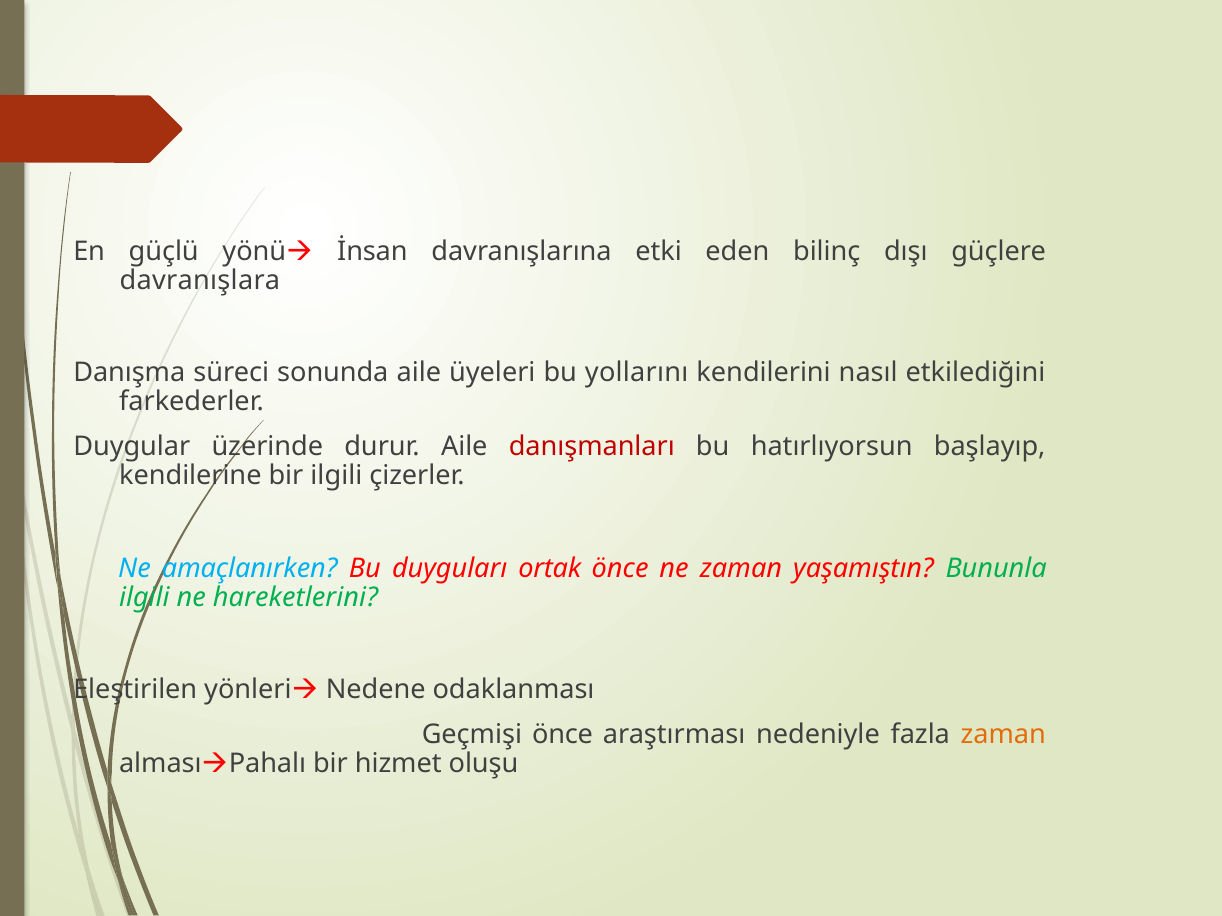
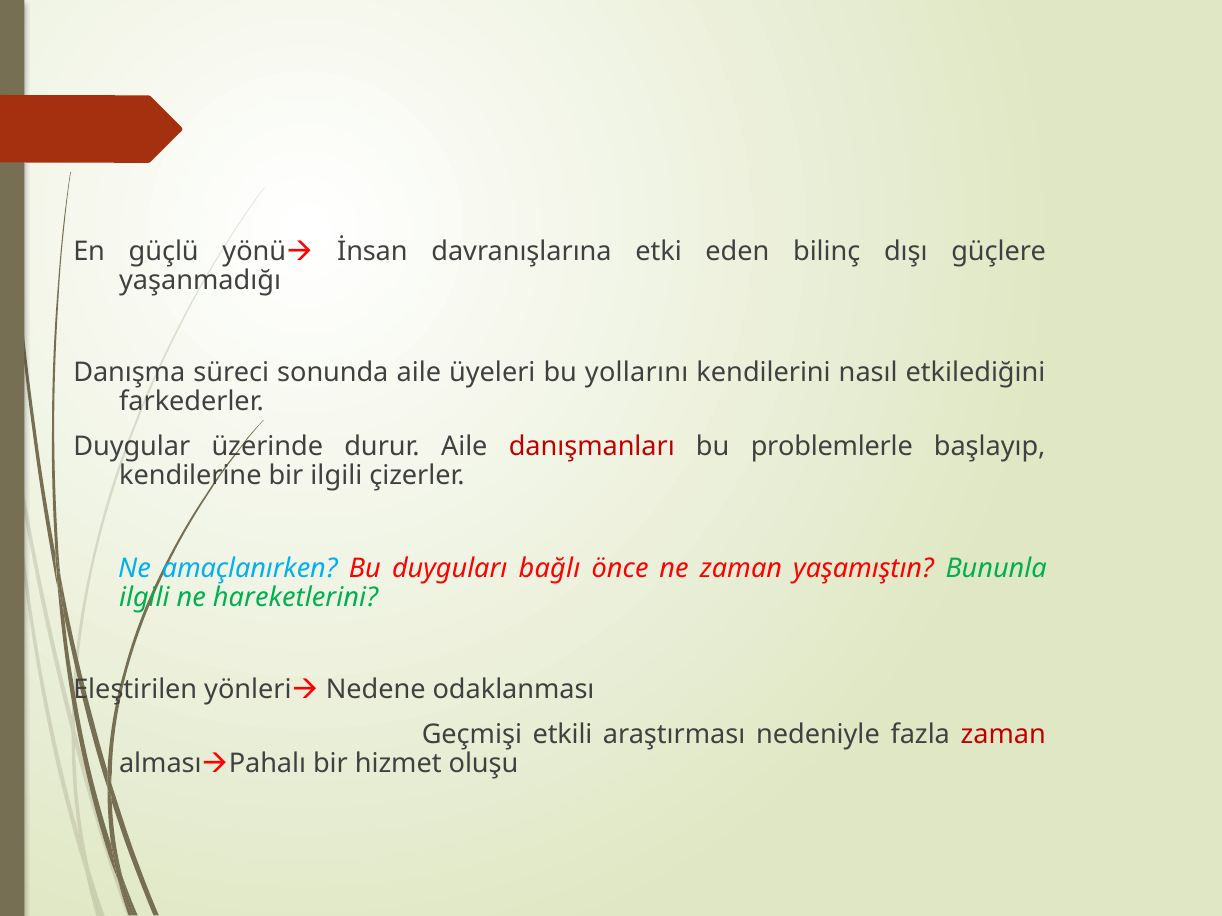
davranışlara: davranışlara -> yaşanmadığı
hatırlıyorsun: hatırlıyorsun -> problemlerle
ortak: ortak -> bağlı
Geçmişi önce: önce -> etkili
zaman at (1003, 735) colour: orange -> red
